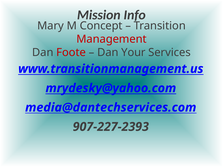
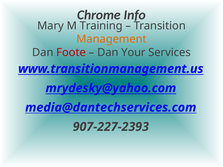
Mission: Mission -> Chrome
Concept: Concept -> Training
Management colour: red -> orange
